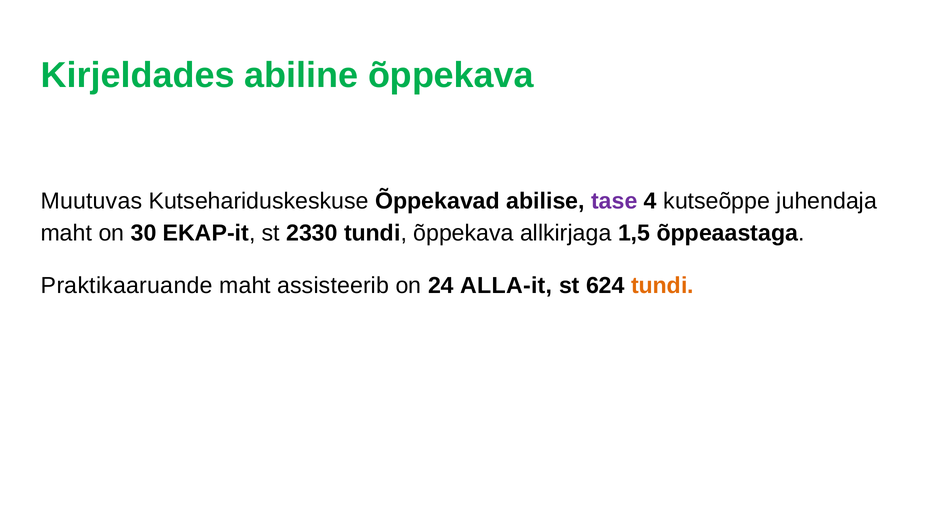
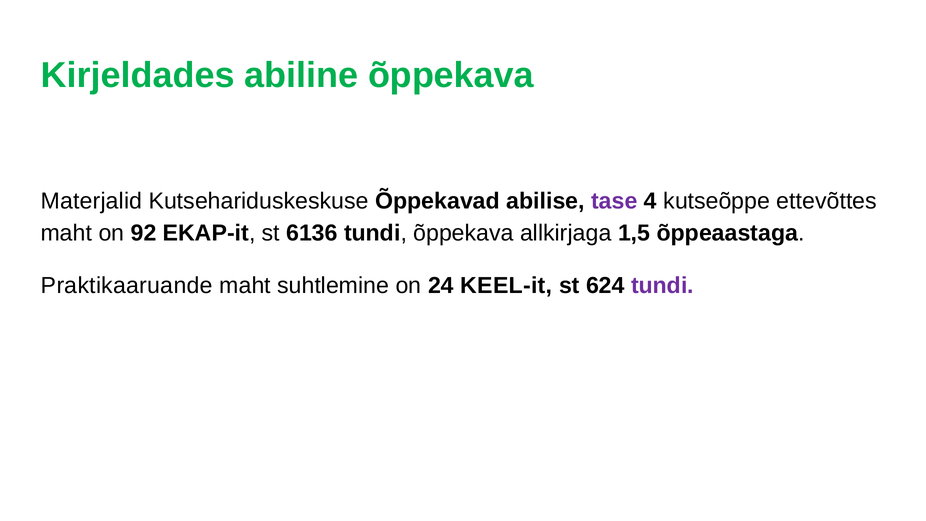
Muutuvas: Muutuvas -> Materjalid
juhendaja: juhendaja -> ettevõttes
30: 30 -> 92
2330: 2330 -> 6136
assisteerib: assisteerib -> suhtlemine
ALLA-it: ALLA-it -> KEEL-it
tundi at (662, 285) colour: orange -> purple
